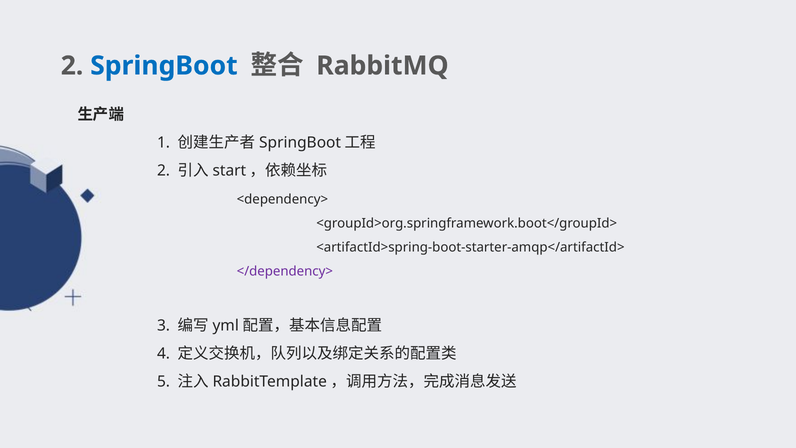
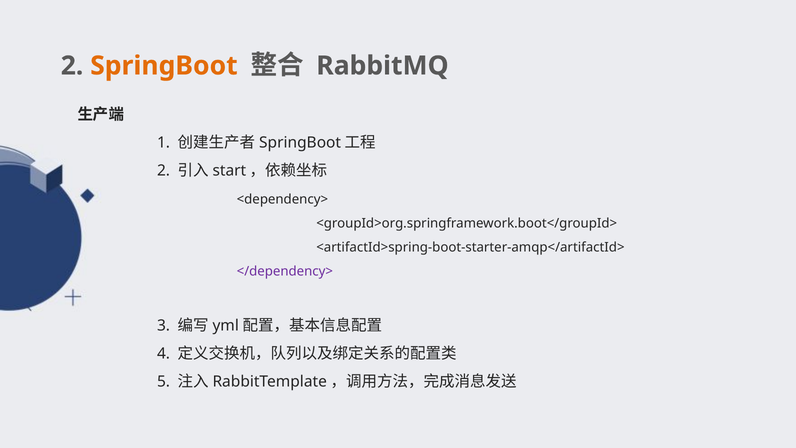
SpringBoot colour: blue -> orange
